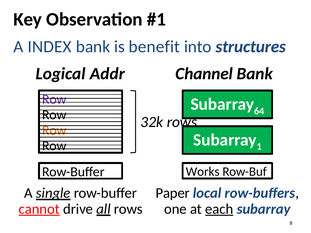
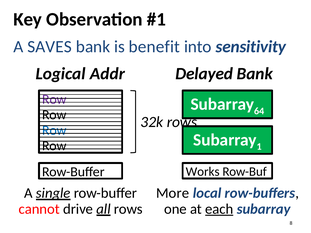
INDEX: INDEX -> SAVES
structures: structures -> sensitivity
Channel: Channel -> Delayed
Row at (54, 131) colour: orange -> blue
Paper: Paper -> More
cannot underline: present -> none
